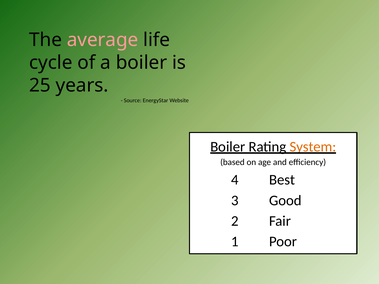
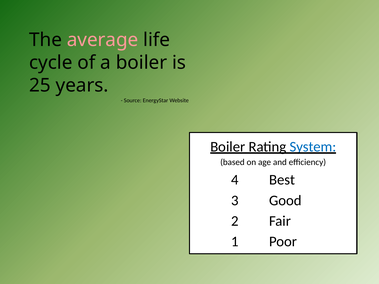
System colour: orange -> blue
